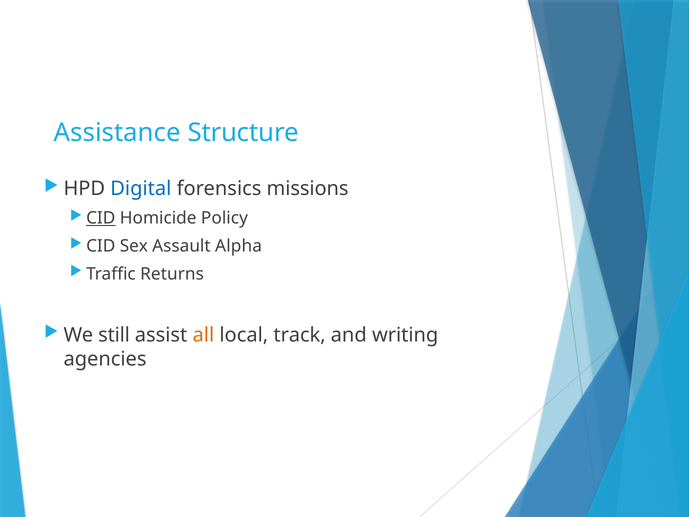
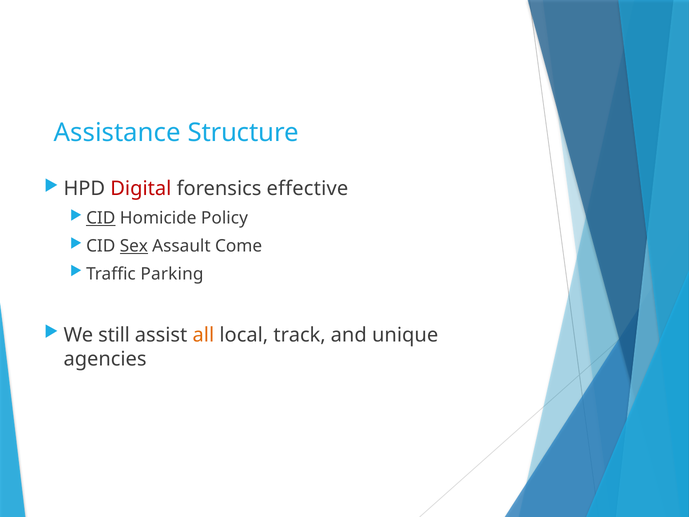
Digital colour: blue -> red
missions: missions -> effective
Sex underline: none -> present
Alpha: Alpha -> Come
Returns: Returns -> Parking
writing: writing -> unique
